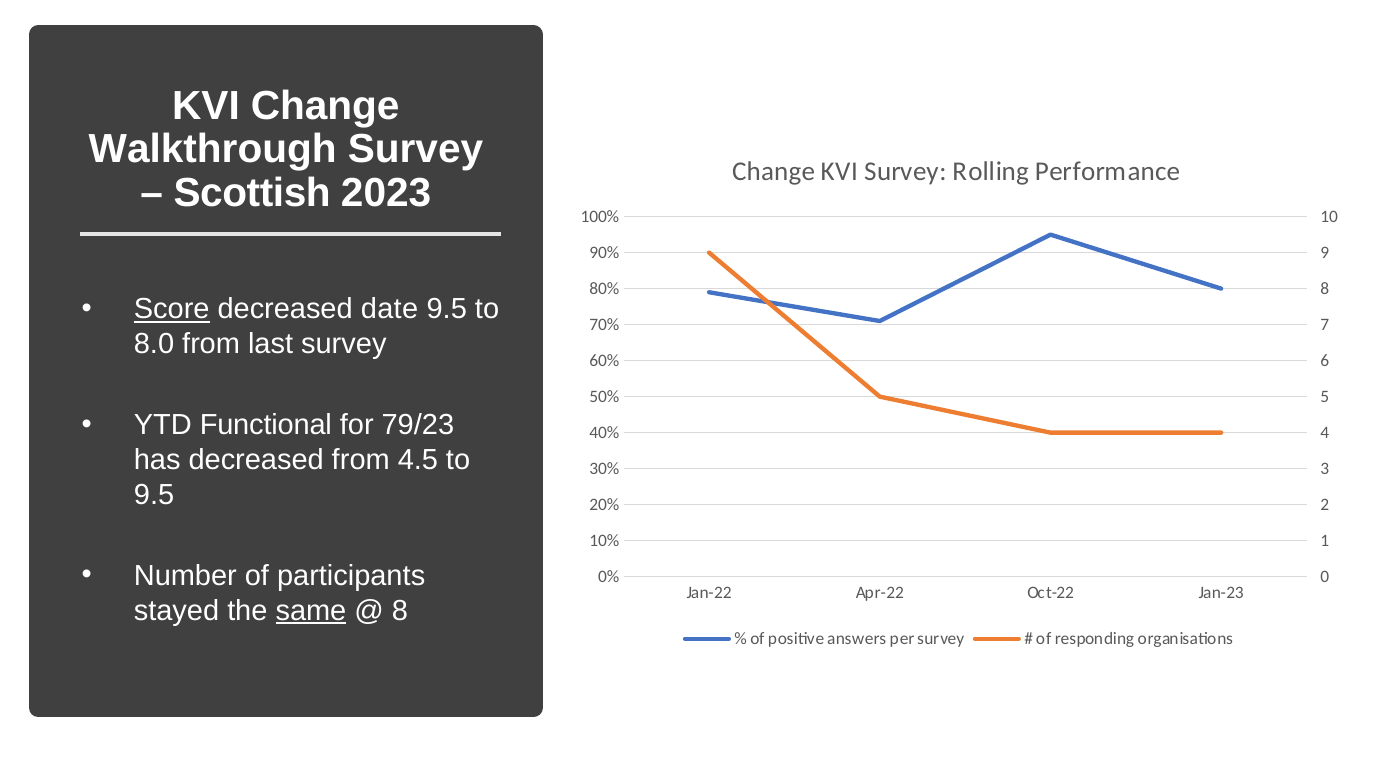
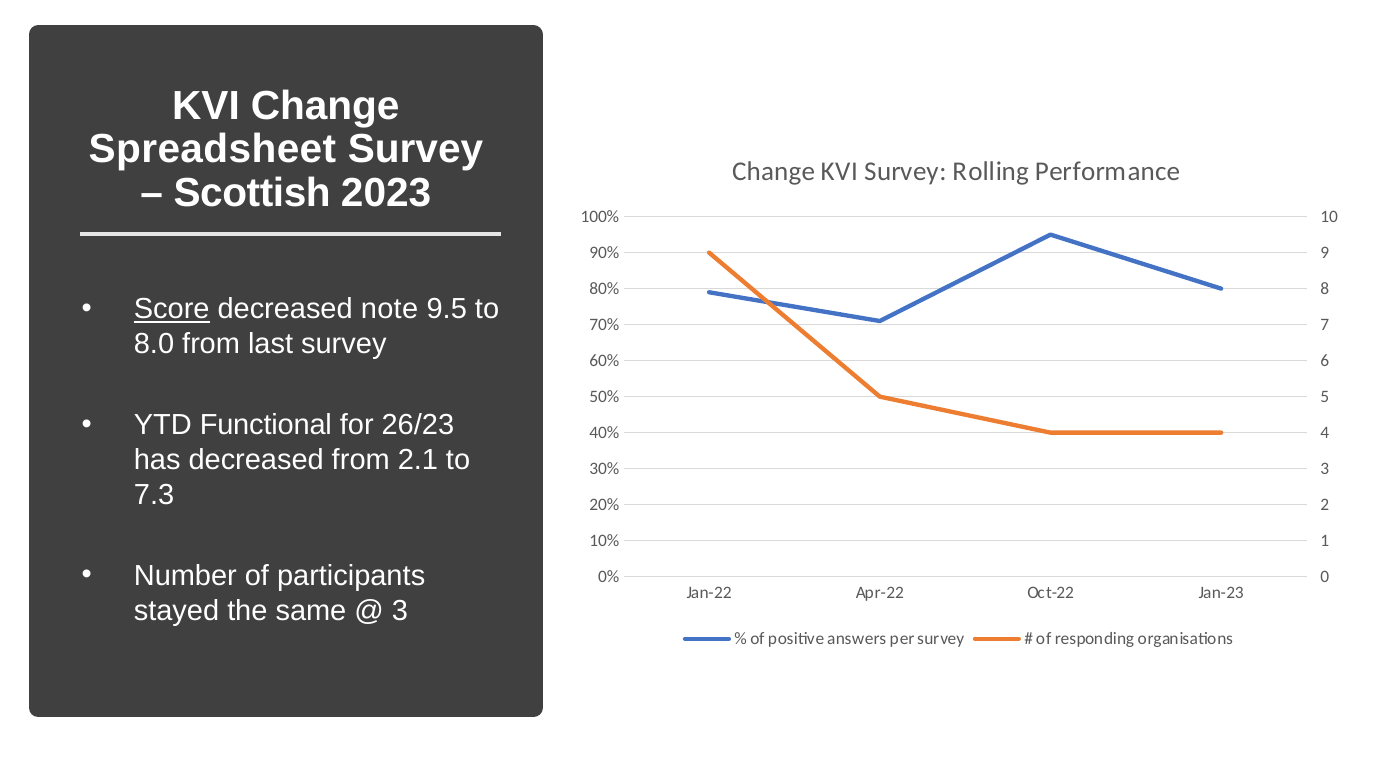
Walkthrough: Walkthrough -> Spreadsheet
date: date -> note
79/23: 79/23 -> 26/23
4.5: 4.5 -> 2.1
9.5 at (154, 495): 9.5 -> 7.3
same underline: present -> none
8 at (400, 611): 8 -> 3
